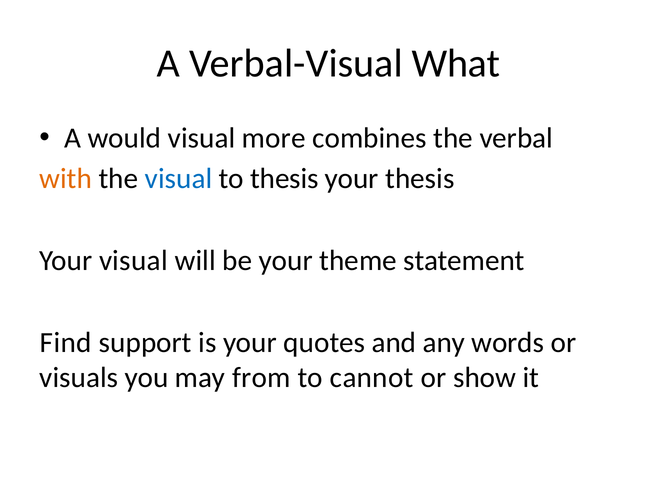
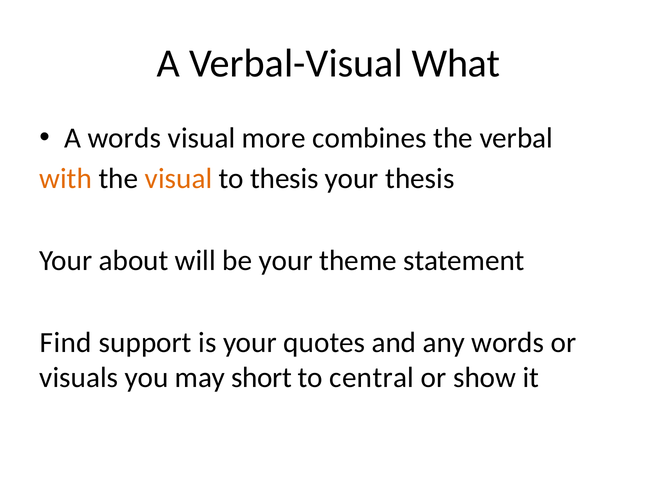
A would: would -> words
visual at (179, 179) colour: blue -> orange
Your visual: visual -> about
from: from -> short
cannot: cannot -> central
